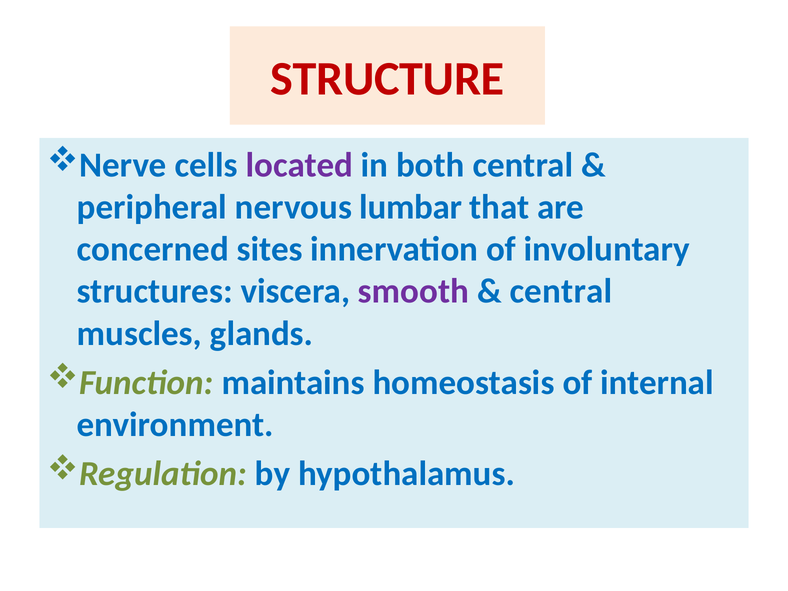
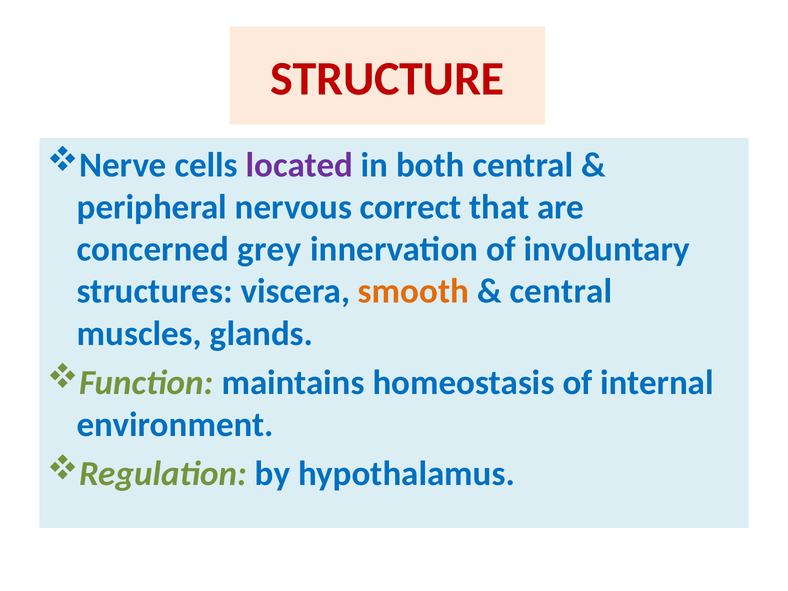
lumbar: lumbar -> correct
sites: sites -> grey
smooth colour: purple -> orange
